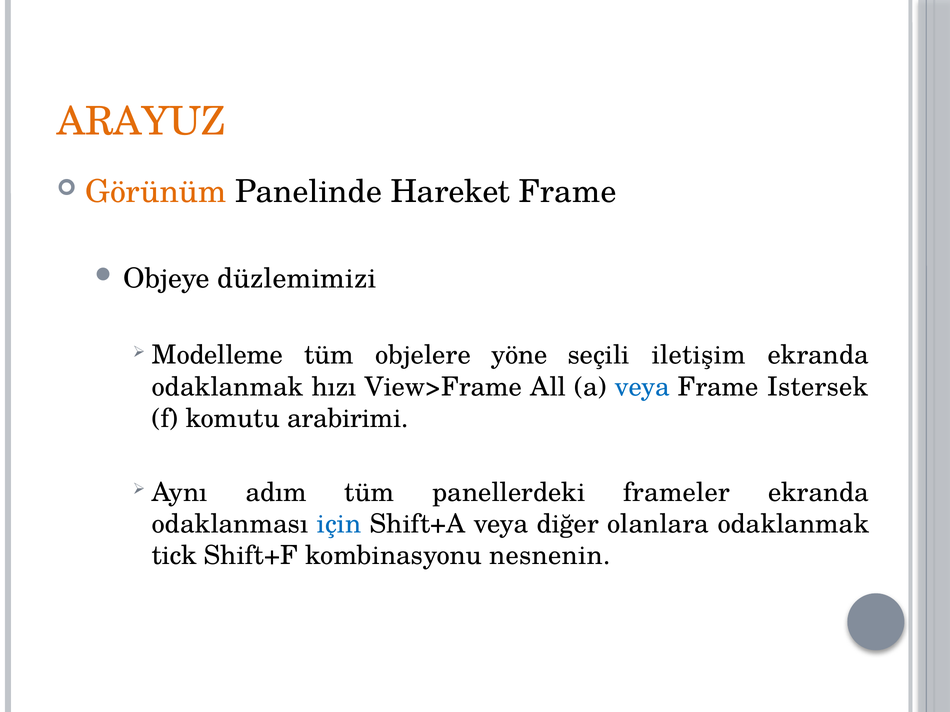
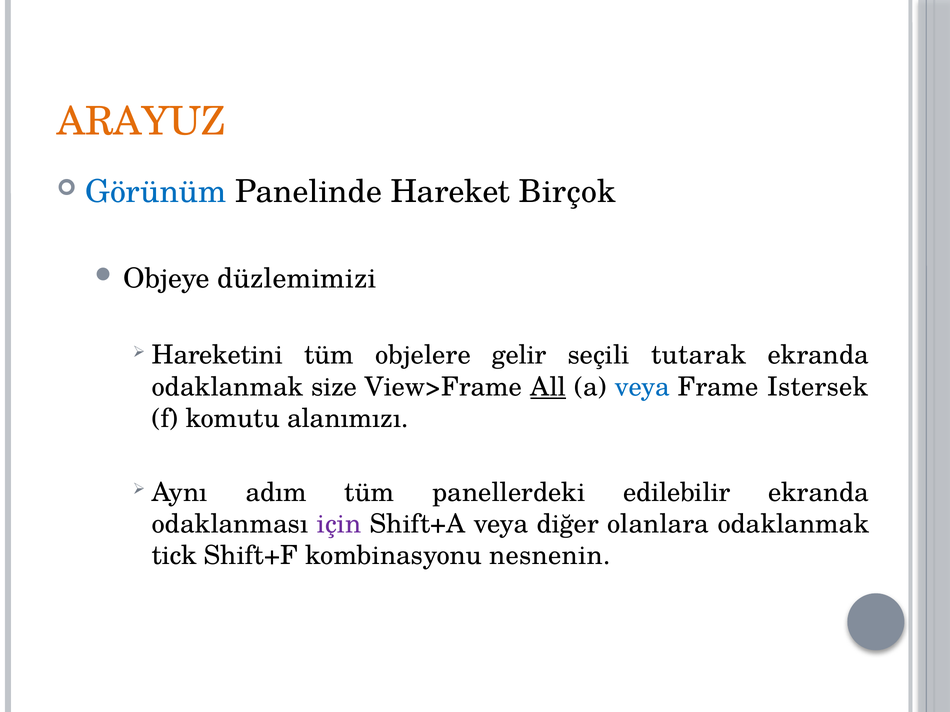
Görünüm colour: orange -> blue
Hareket Frame: Frame -> Birçok
Modelleme: Modelleme -> Hareketini
yöne: yöne -> gelir
iletişim: iletişim -> tutarak
hızı: hızı -> size
All underline: none -> present
arabirimi: arabirimi -> alanımızı
frameler: frameler -> edilebilir
için colour: blue -> purple
